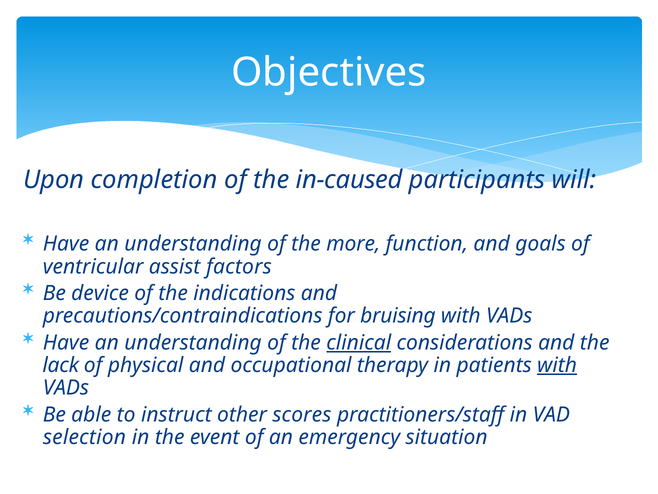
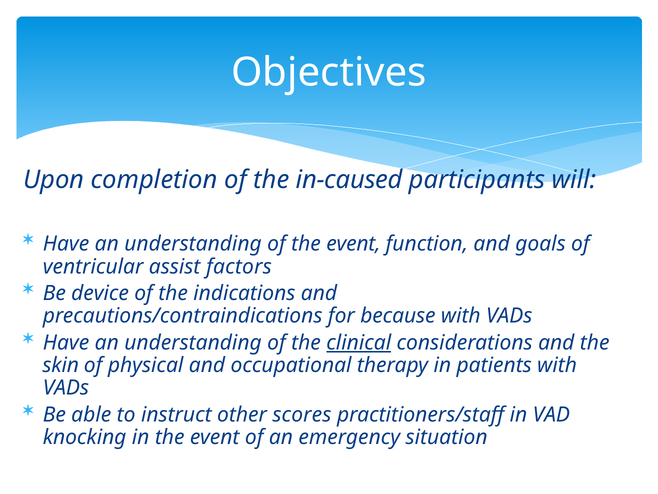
of the more: more -> event
bruising: bruising -> because
lack: lack -> skin
with at (557, 365) underline: present -> none
selection: selection -> knocking
